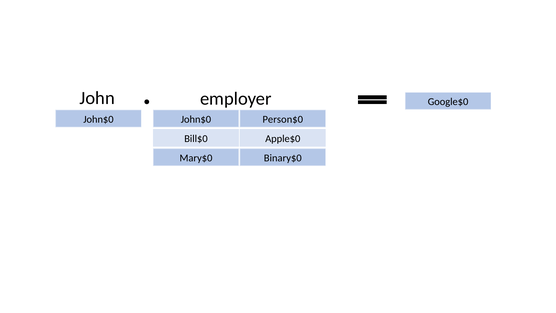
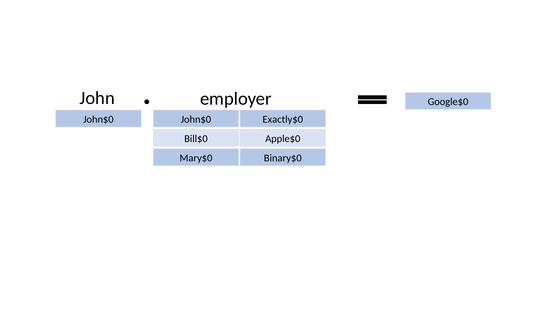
Person$0: Person$0 -> Exactly$0
